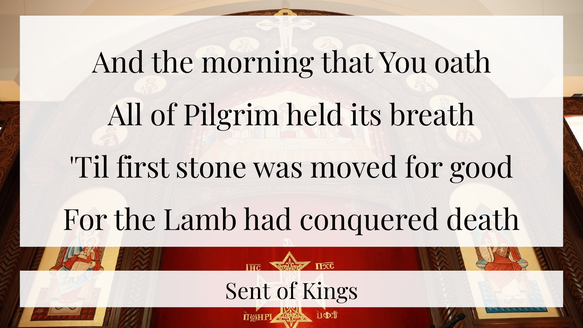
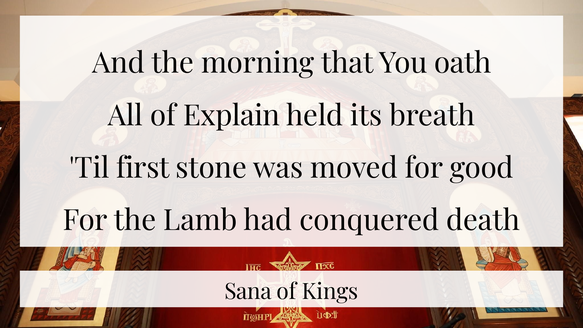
Pilgrim: Pilgrim -> Explain
Sent: Sent -> Sana
